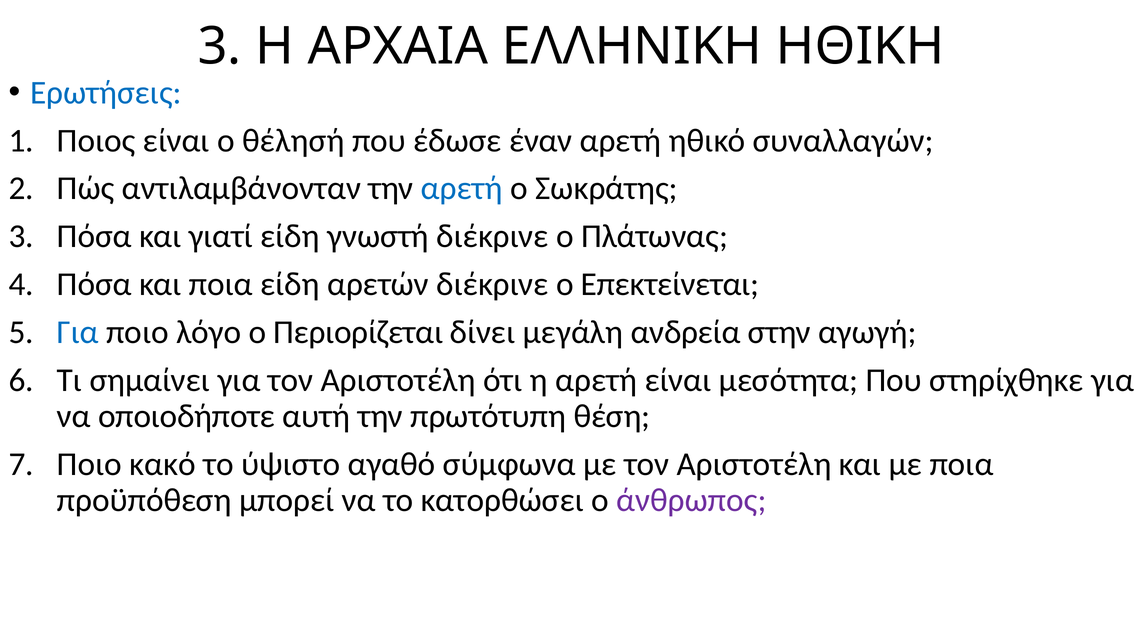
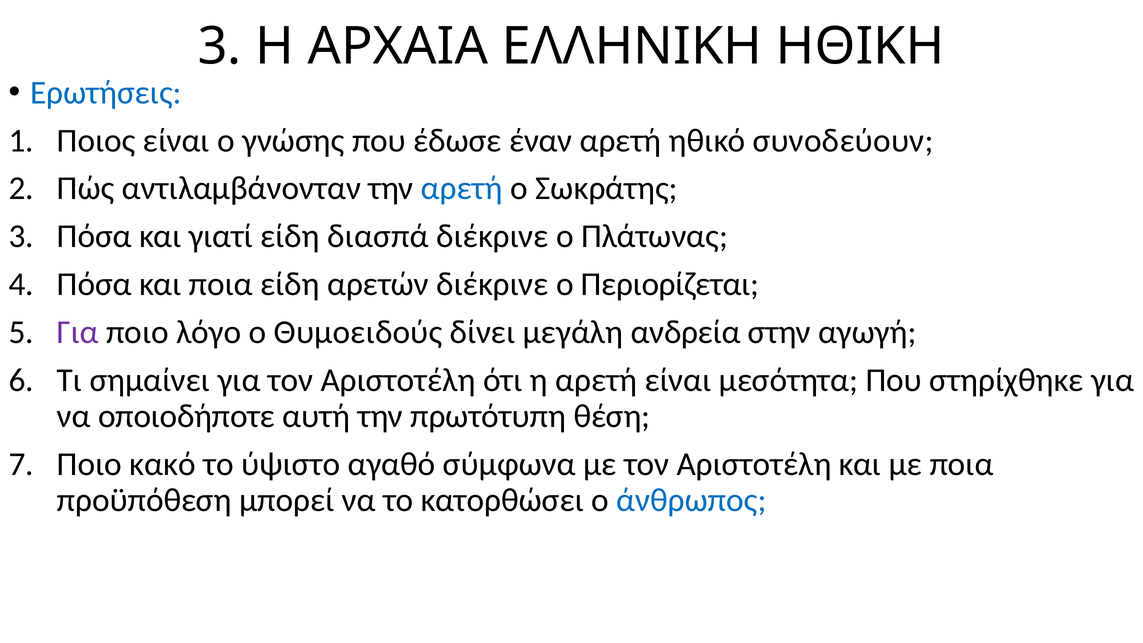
θέλησή: θέλησή -> γνώσης
συναλλαγών: συναλλαγών -> συνοδεύουν
γνωστή: γνωστή -> διασπά
Επεκτείνεται: Επεκτείνεται -> Περιορίζεται
Για at (78, 332) colour: blue -> purple
Περιορίζεται: Περιορίζεται -> Θυμοειδούς
άνθρωπος colour: purple -> blue
